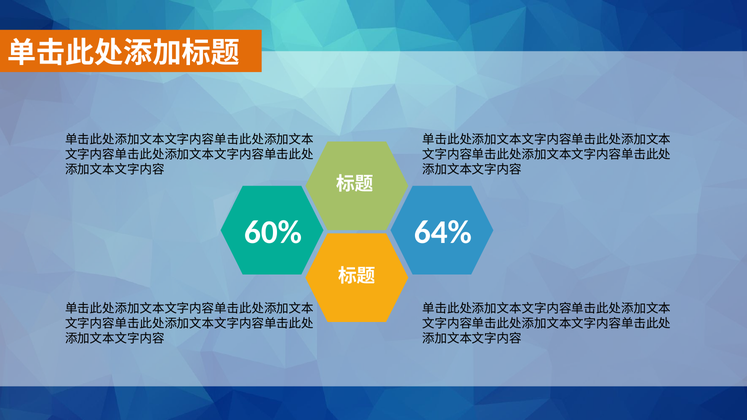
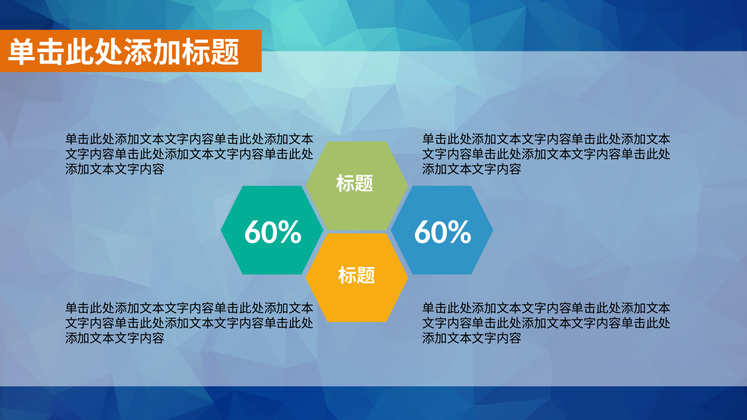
60% 64%: 64% -> 60%
